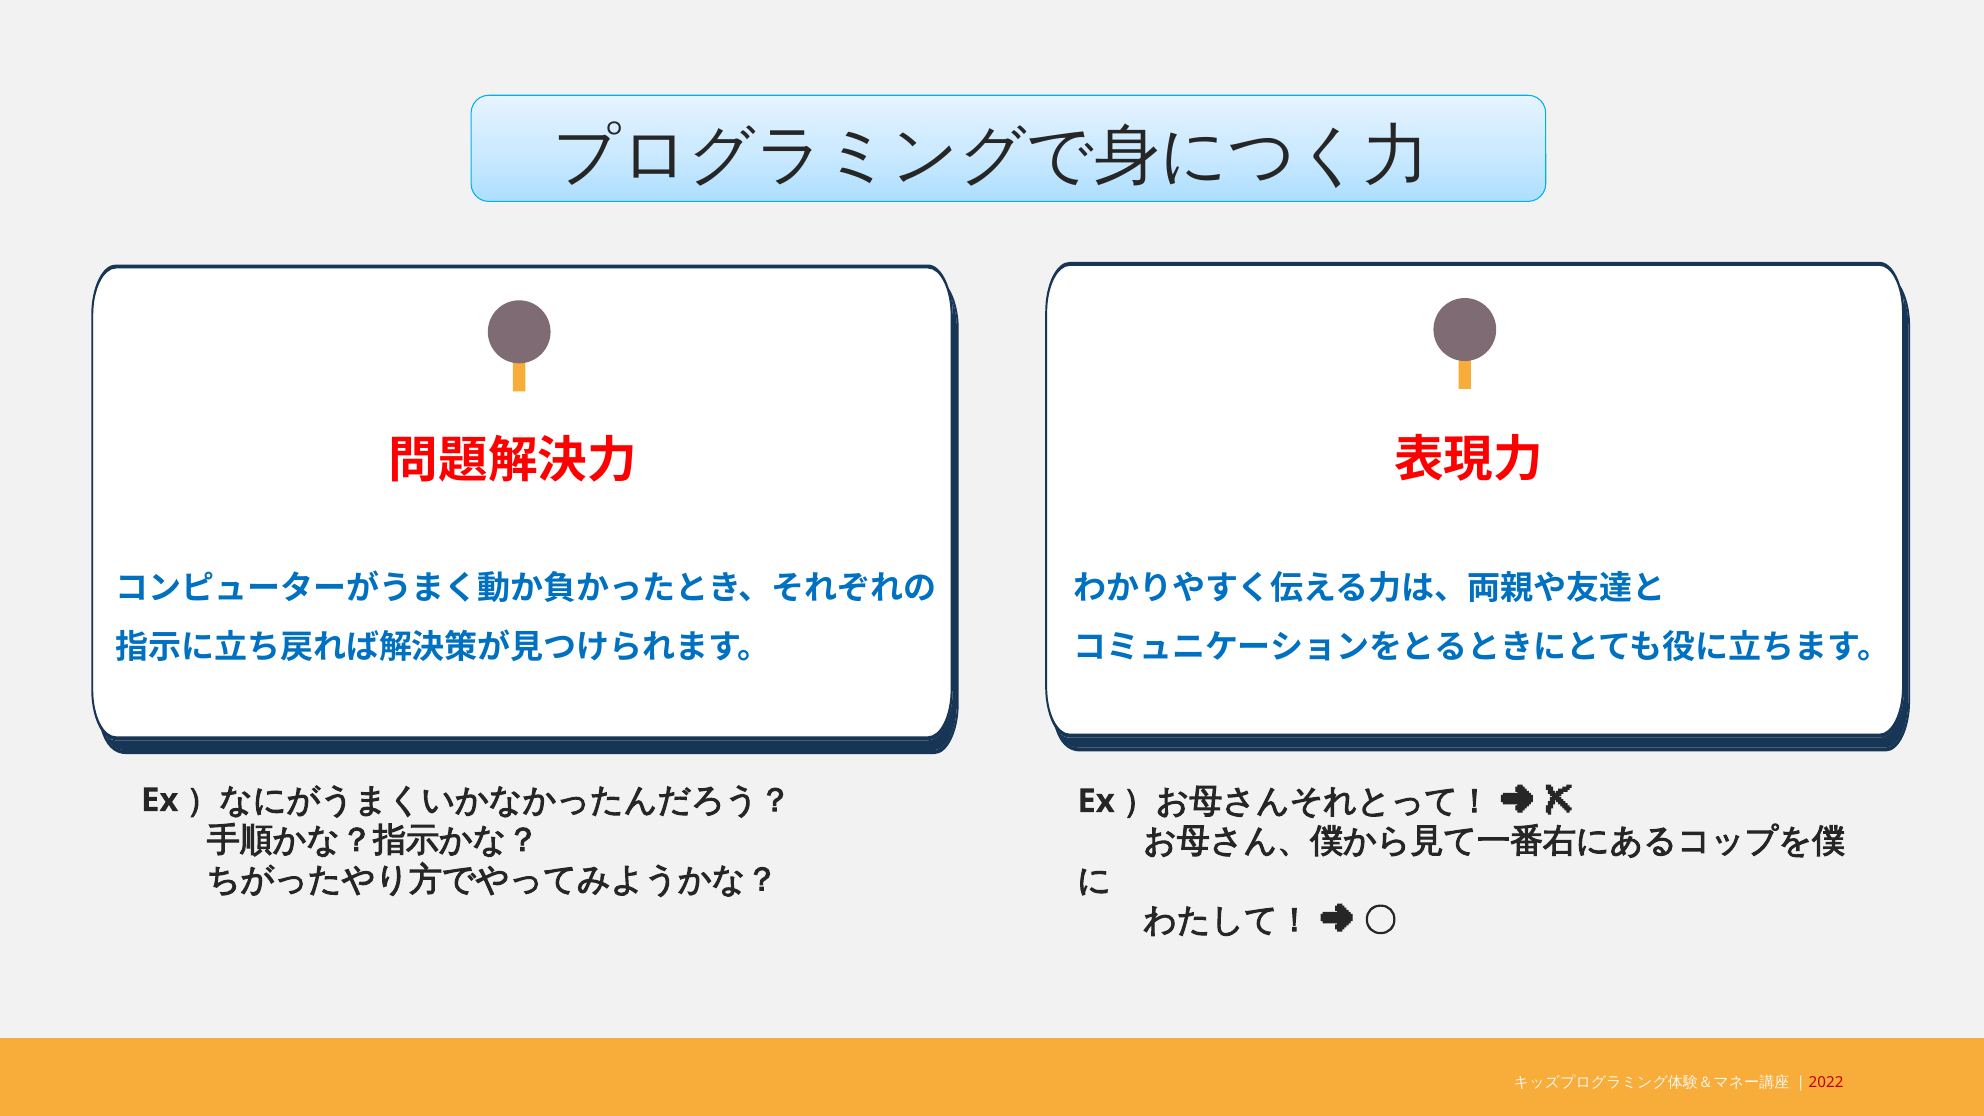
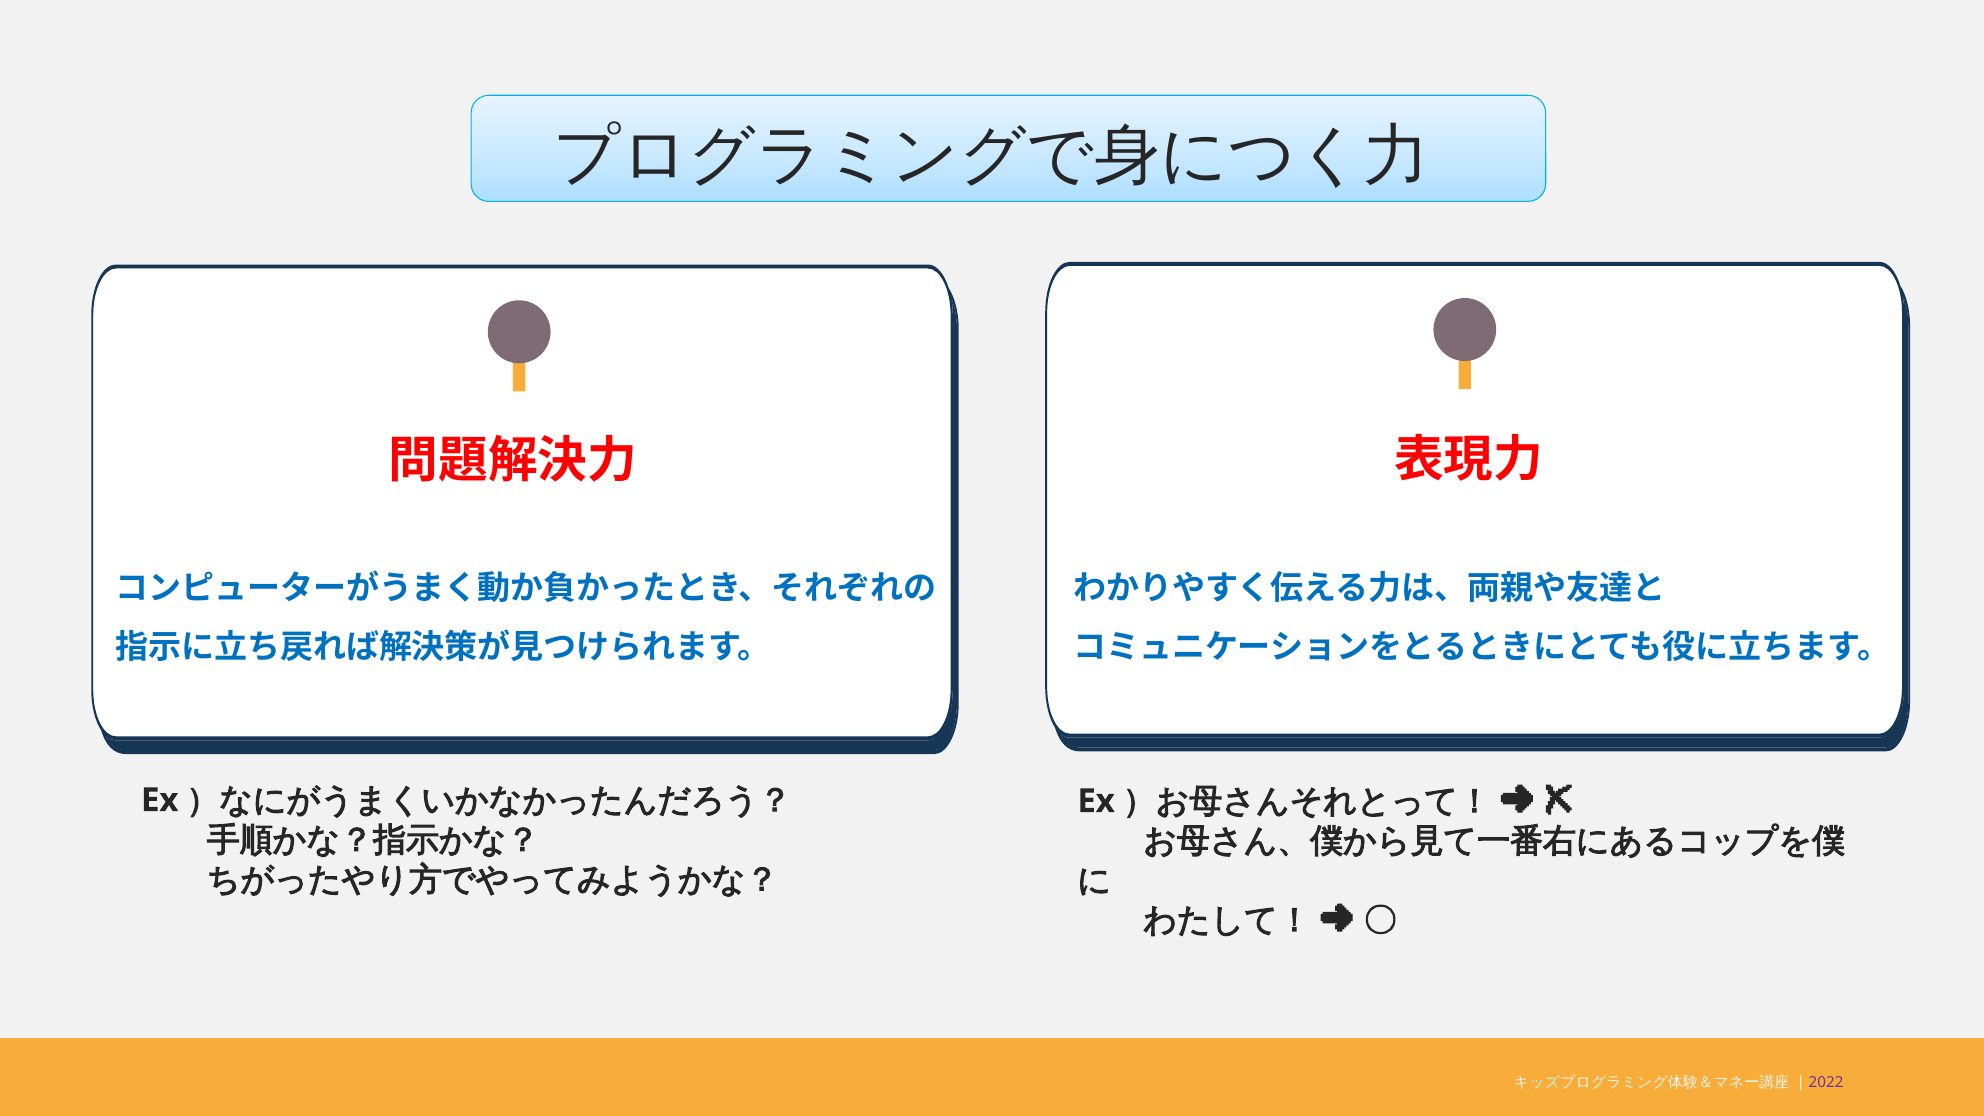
2022 colour: red -> purple
